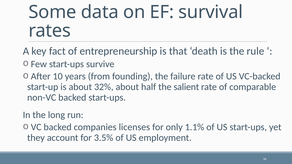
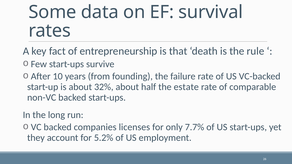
salient: salient -> estate
1.1%: 1.1% -> 7.7%
3.5%: 3.5% -> 5.2%
